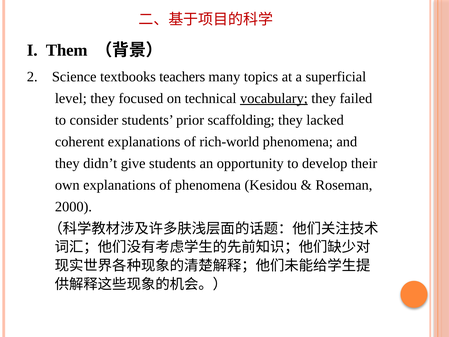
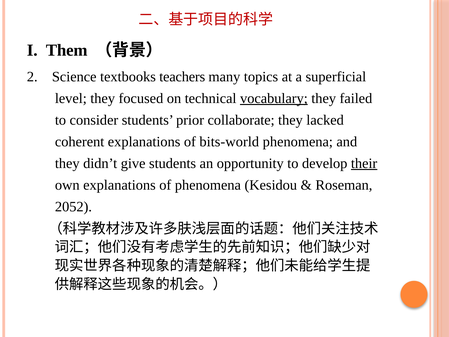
scaffolding: scaffolding -> collaborate
rich-world: rich-world -> bits-world
their underline: none -> present
2000: 2000 -> 2052
